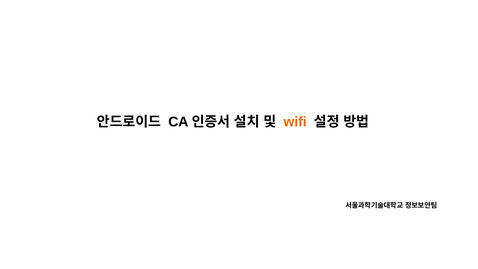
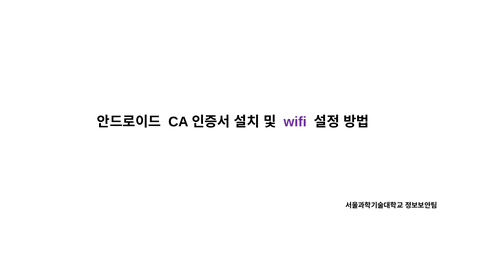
wifi colour: orange -> purple
